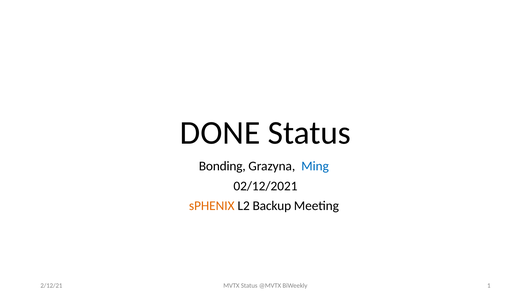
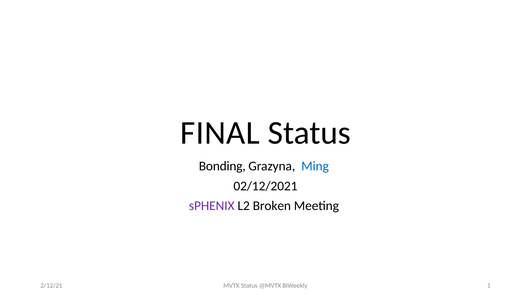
DONE: DONE -> FINAL
sPHENIX colour: orange -> purple
Backup: Backup -> Broken
